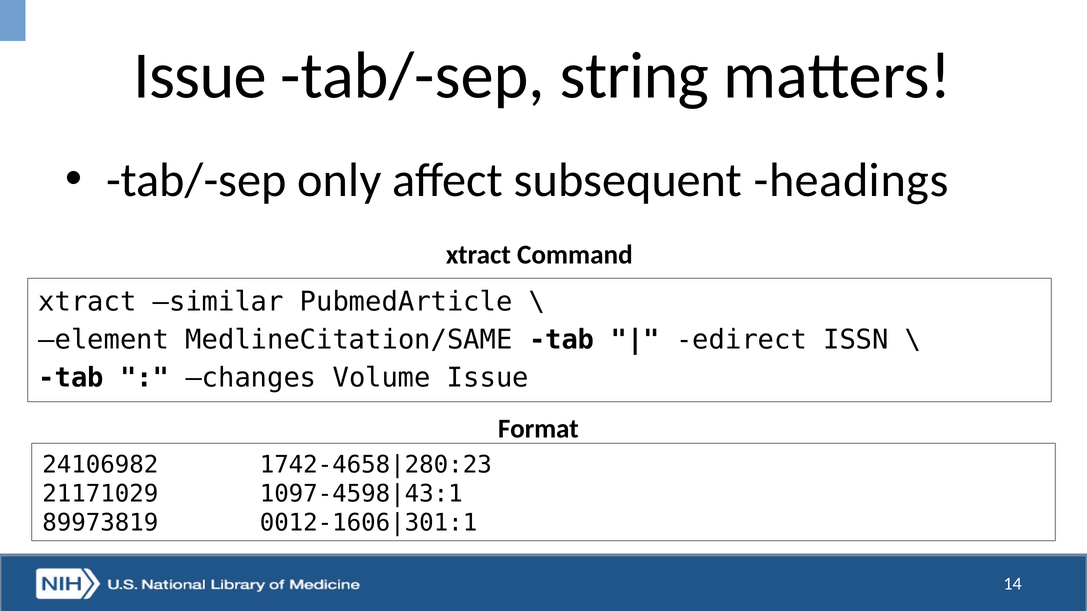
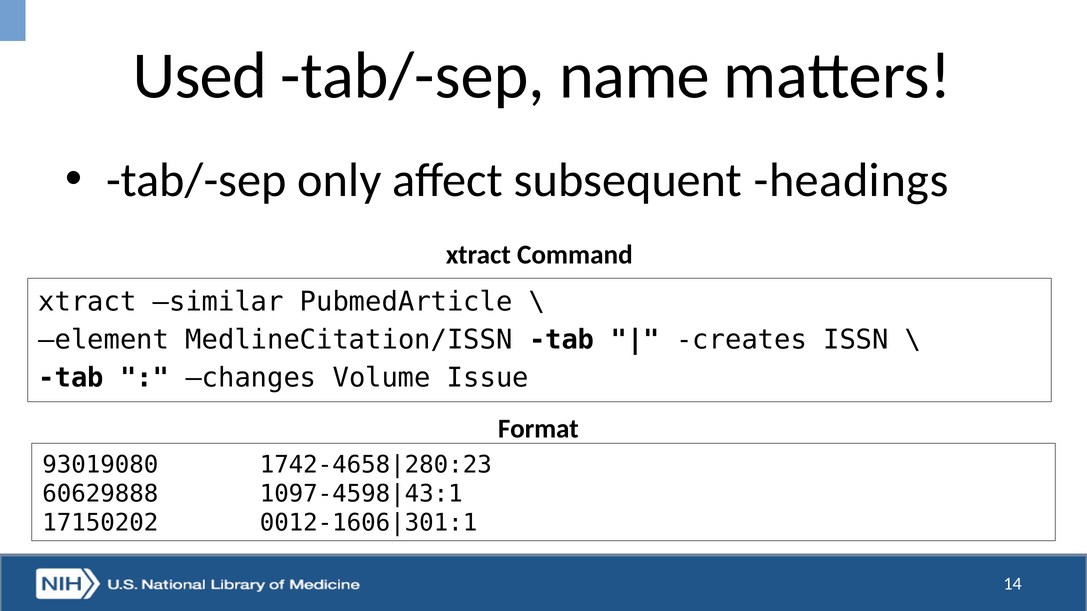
Issue at (200, 76): Issue -> Used
string: string -> name
MedlineCitation/SAME: MedlineCitation/SAME -> MedlineCitation/ISSN
edirect: edirect -> creates
24106982: 24106982 -> 93019080
21171029: 21171029 -> 60629888
89973819: 89973819 -> 17150202
